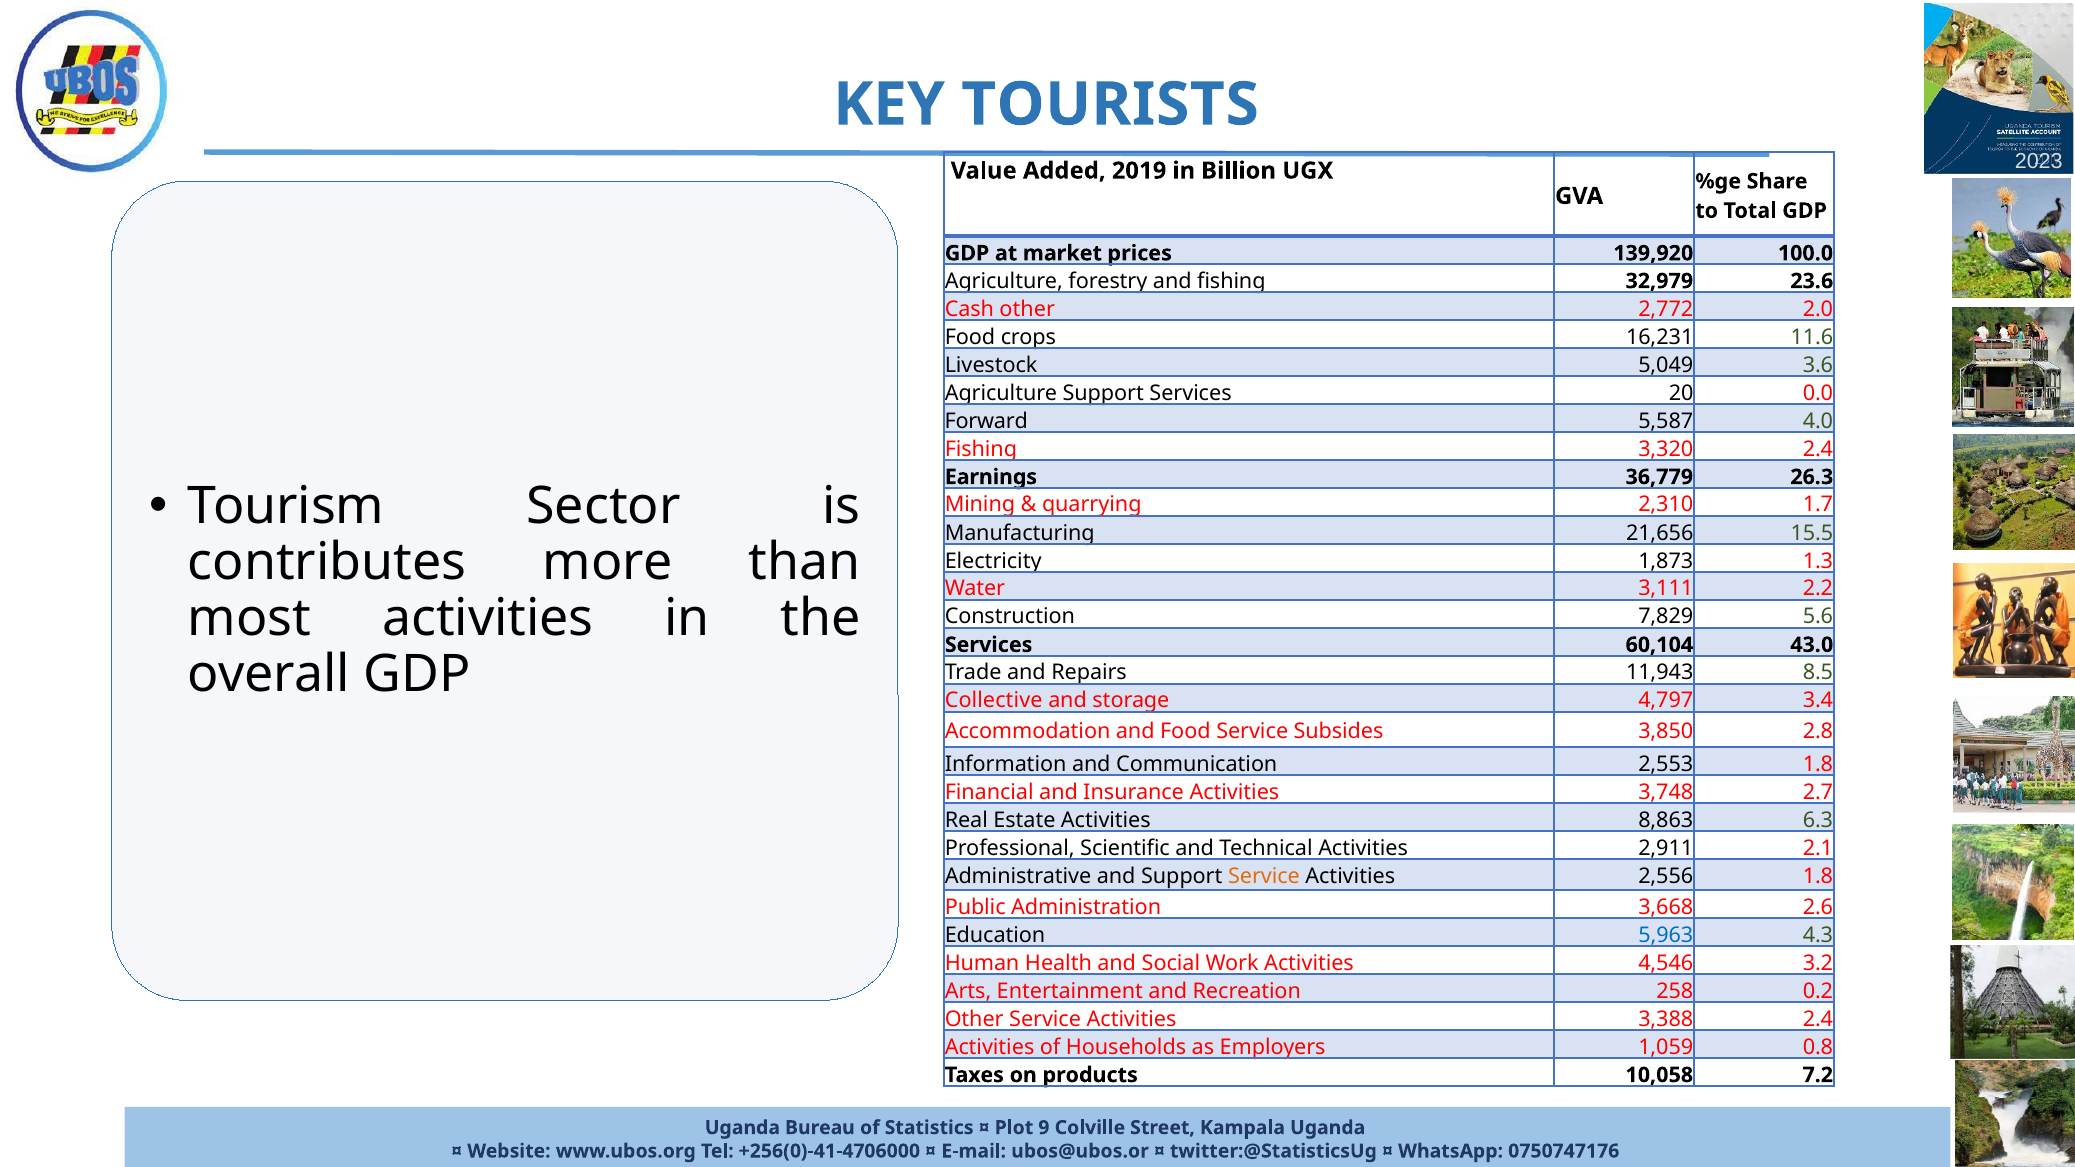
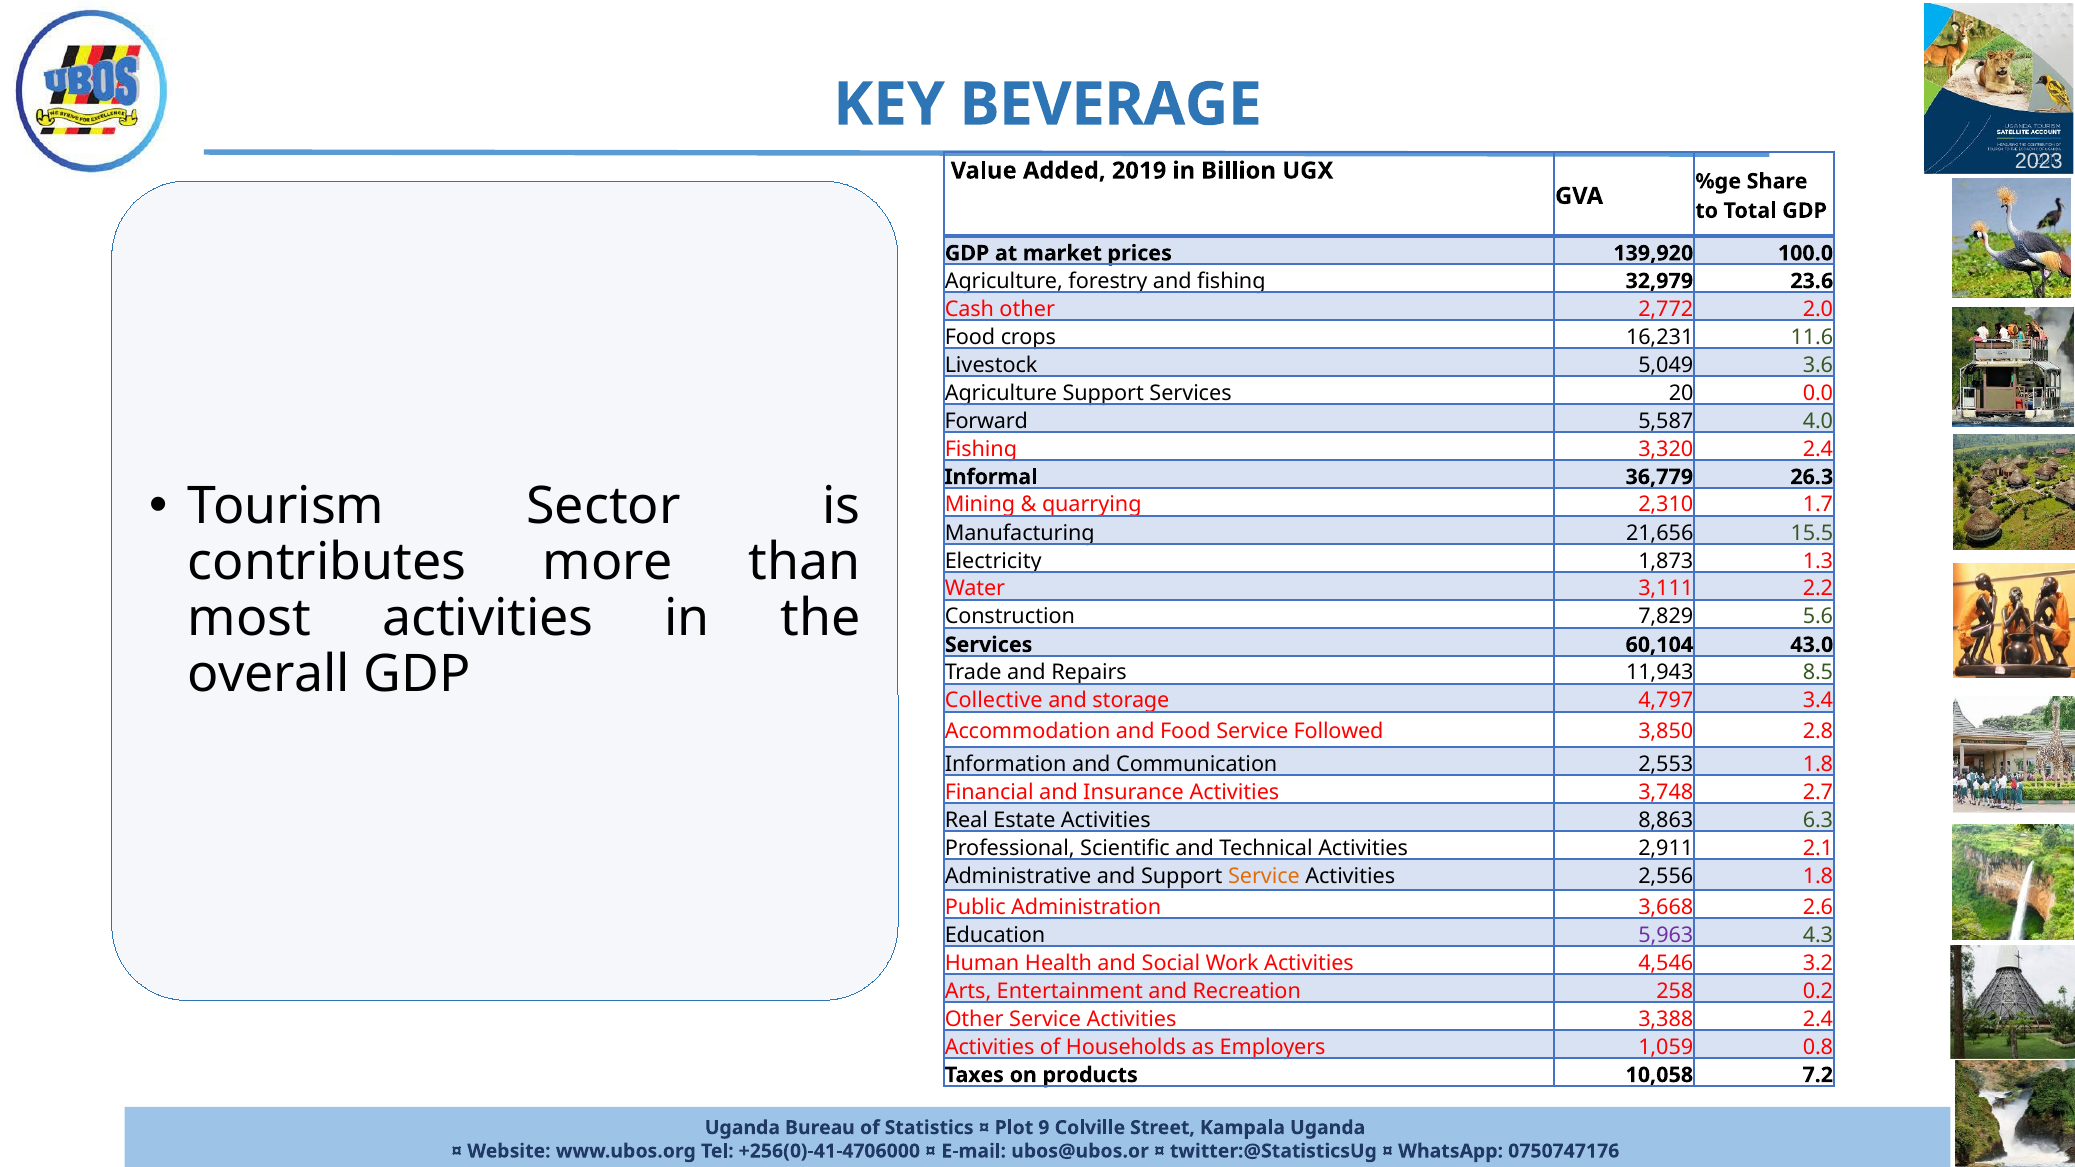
TOURISTS: TOURISTS -> BEVERAGE
Earnings: Earnings -> Informal
Subsides: Subsides -> Followed
5,963 colour: blue -> purple
